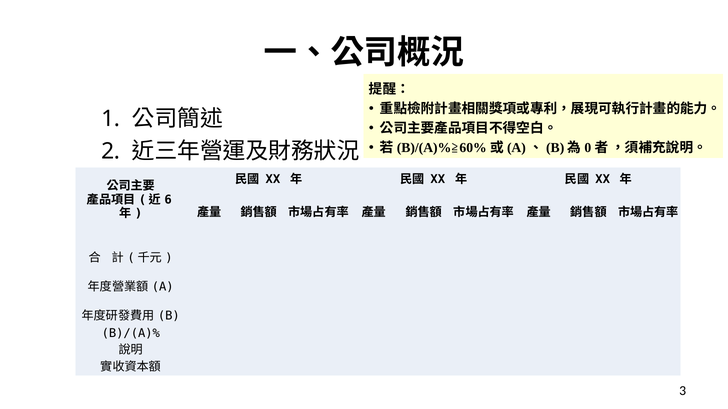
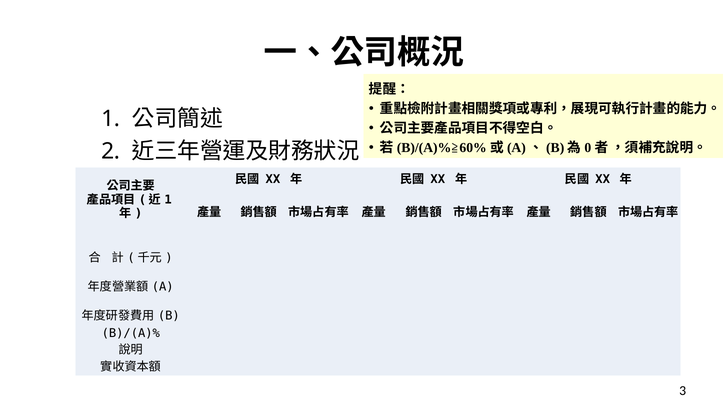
6 at (168, 200): 6 -> 1
